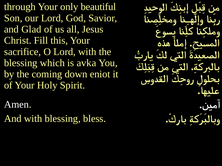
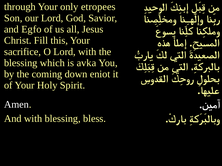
beautiful: beautiful -> etropees
Glad: Glad -> Egfo
